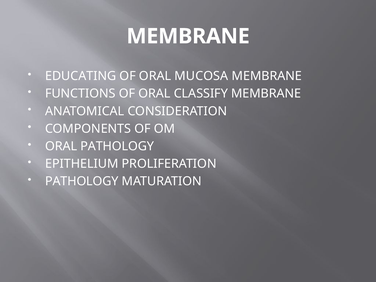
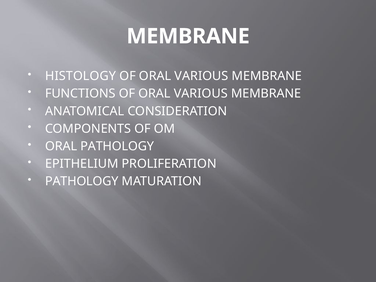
EDUCATING: EDUCATING -> HISTOLOGY
MUCOSA at (201, 76): MUCOSA -> VARIOUS
FUNCTIONS OF ORAL CLASSIFY: CLASSIFY -> VARIOUS
